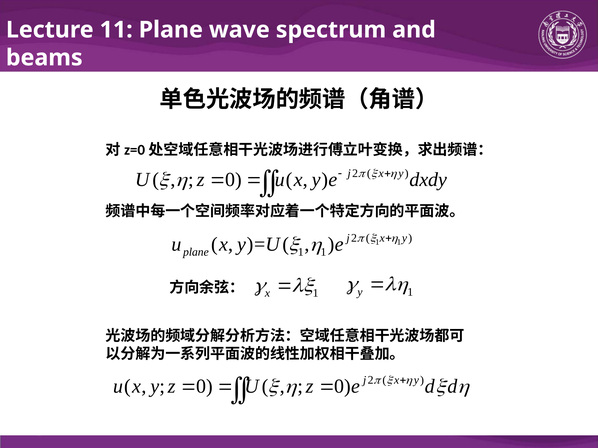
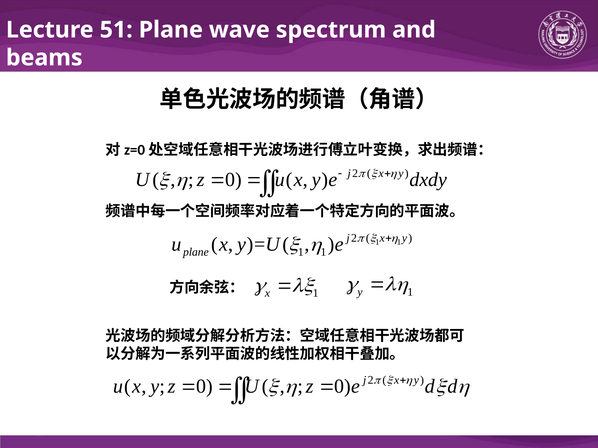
11: 11 -> 51
